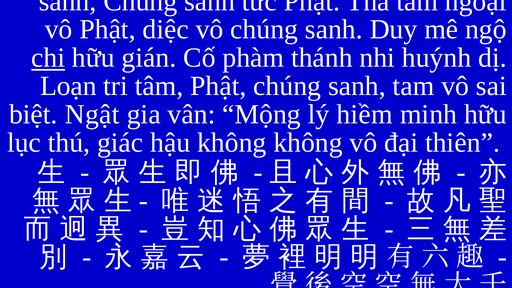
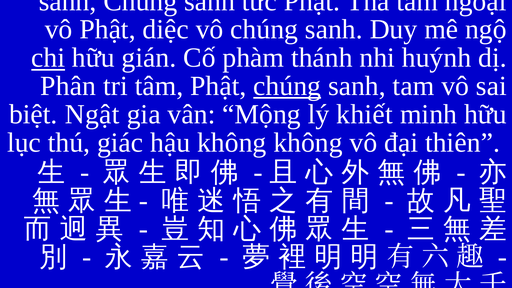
Loạn: Loạn -> Phân
chúng at (287, 86) underline: none -> present
hiềm: hiềm -> khiết
